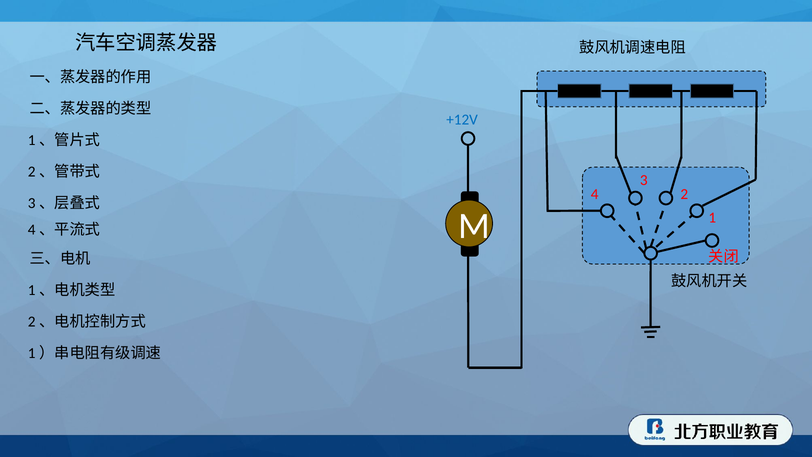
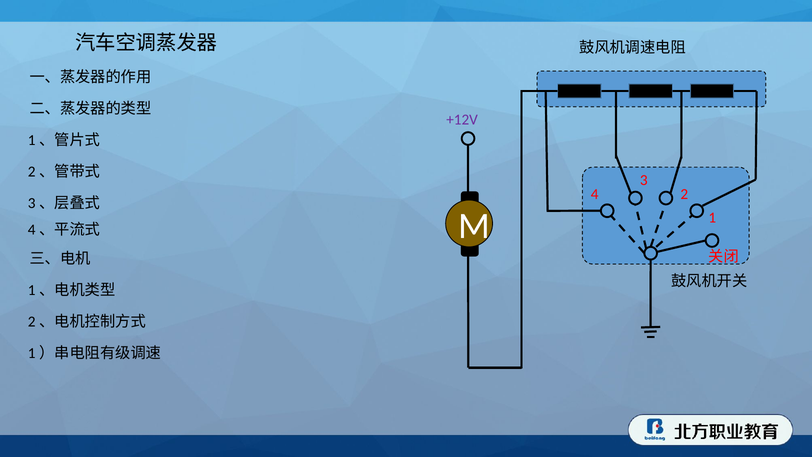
+12V colour: blue -> purple
